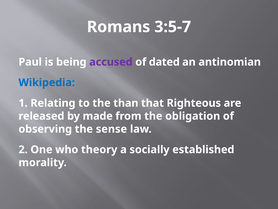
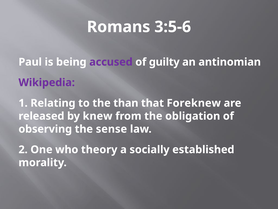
3:5-7: 3:5-7 -> 3:5-6
dated: dated -> guilty
Wikipedia colour: blue -> purple
Righteous: Righteous -> Foreknew
made: made -> knew
